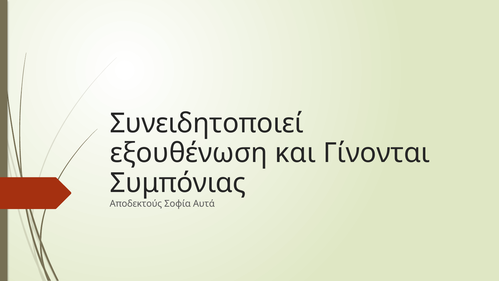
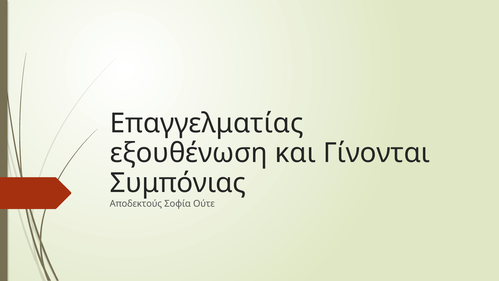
Συνειδητοποιεί: Συνειδητοποιεί -> Επαγγελματίας
Αυτά: Αυτά -> Ούτε
